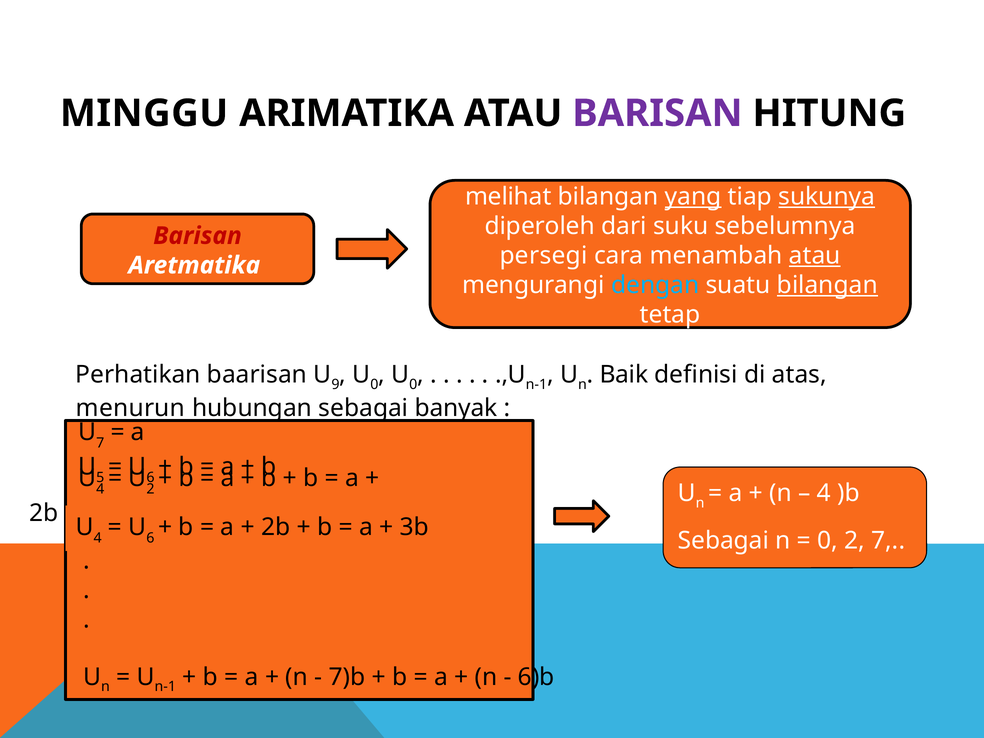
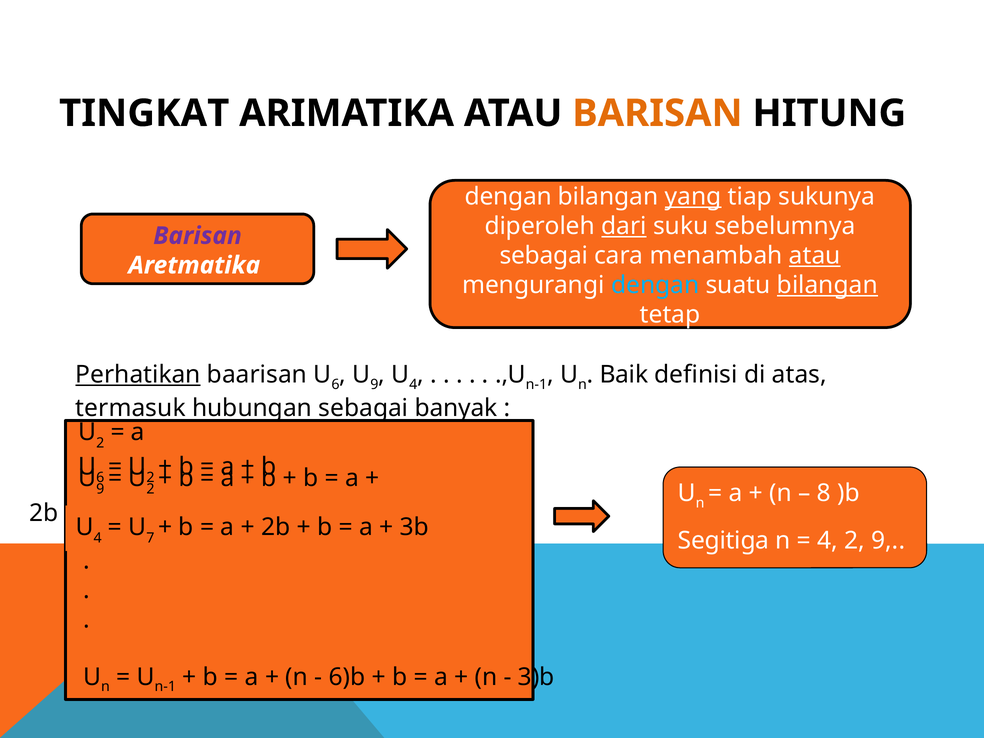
MINGGU: MINGGU -> TINGKAT
BARISAN at (657, 113) colour: purple -> orange
melihat at (508, 197): melihat -> dengan
sukunya underline: present -> none
dari underline: none -> present
Barisan at (198, 236) colour: red -> purple
persegi at (543, 256): persegi -> sebagai
Perhatikan underline: none -> present
9 at (336, 384): 9 -> 6
0 at (374, 384): 0 -> 9
0 at (413, 384): 0 -> 4
menurun: menurun -> termasuk
7 at (100, 443): 7 -> 2
5 at (100, 478): 5 -> 6
6 at (151, 478): 6 -> 2
4 at (100, 489): 4 -> 9
4 at (824, 493): 4 -> 8
6 at (150, 538): 6 -> 7
Sebagai at (723, 541): Sebagai -> Segitiga
0 at (828, 541): 0 -> 4
2 7: 7 -> 9
7)b: 7)b -> 6)b
6)b: 6)b -> 3)b
